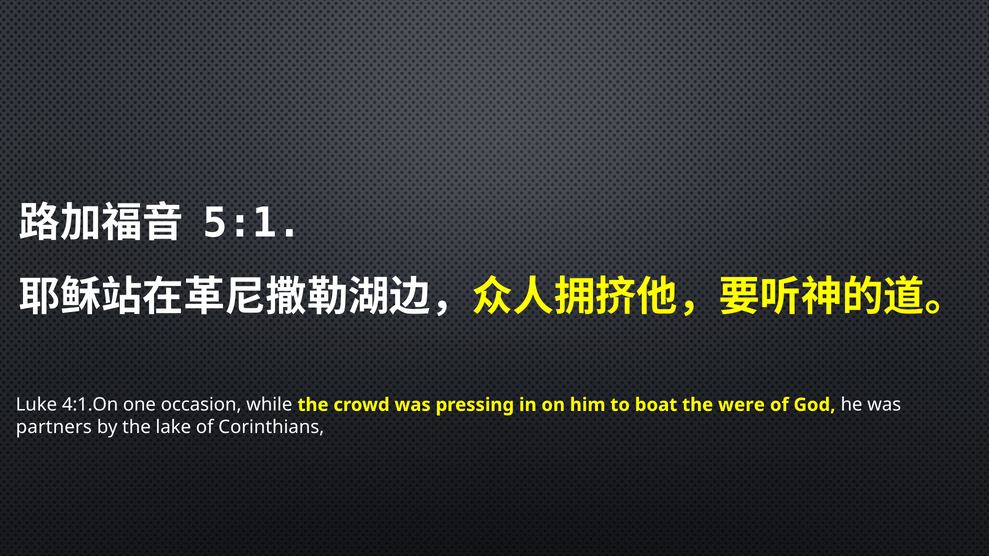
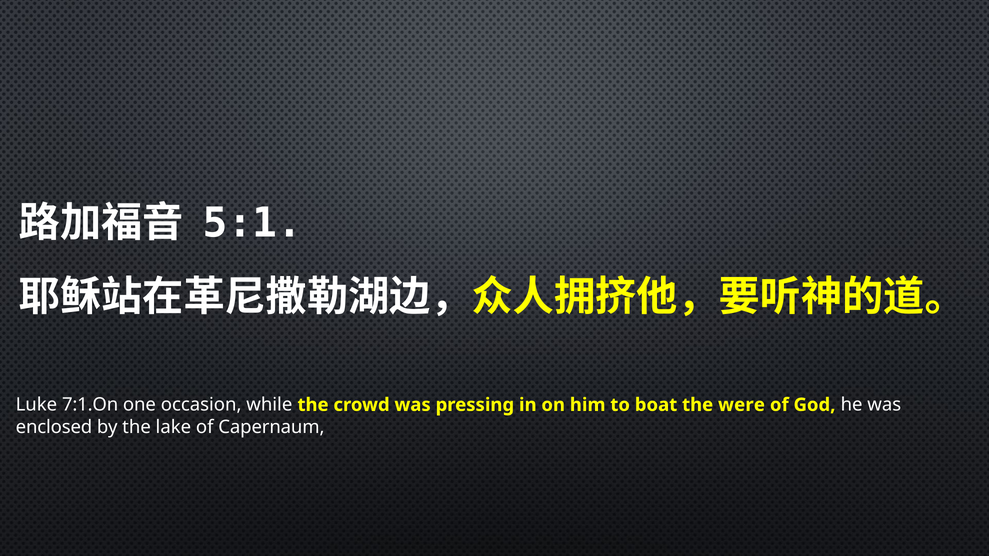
4:1.On: 4:1.On -> 7:1.On
partners: partners -> enclosed
Corinthians: Corinthians -> Capernaum
